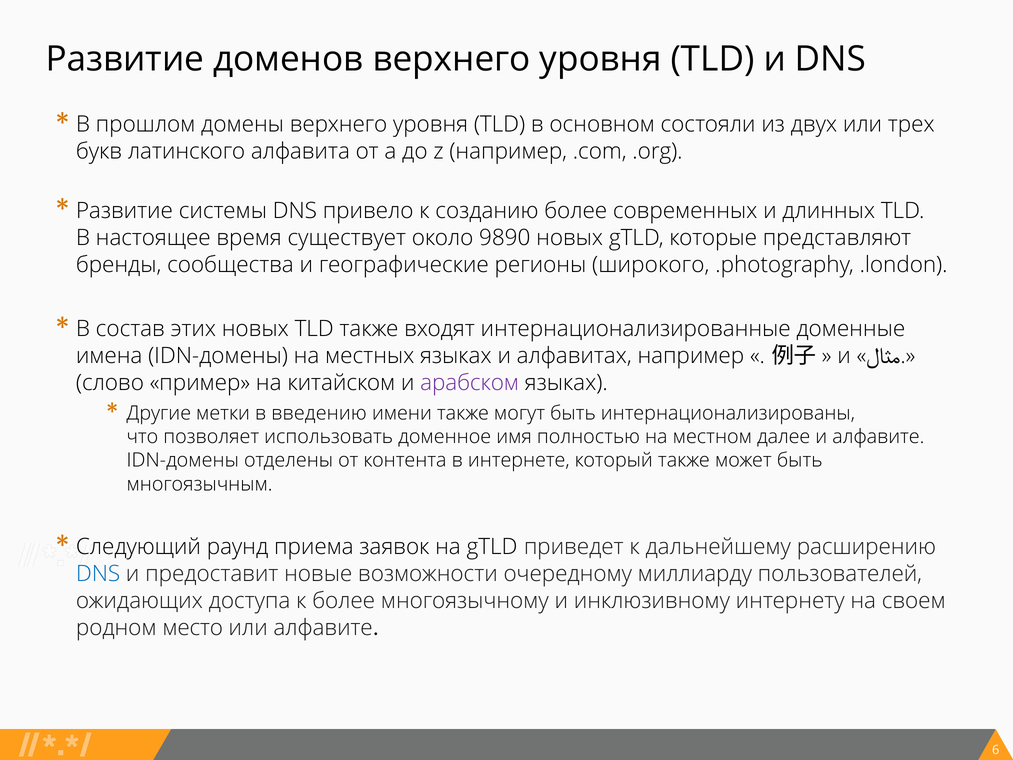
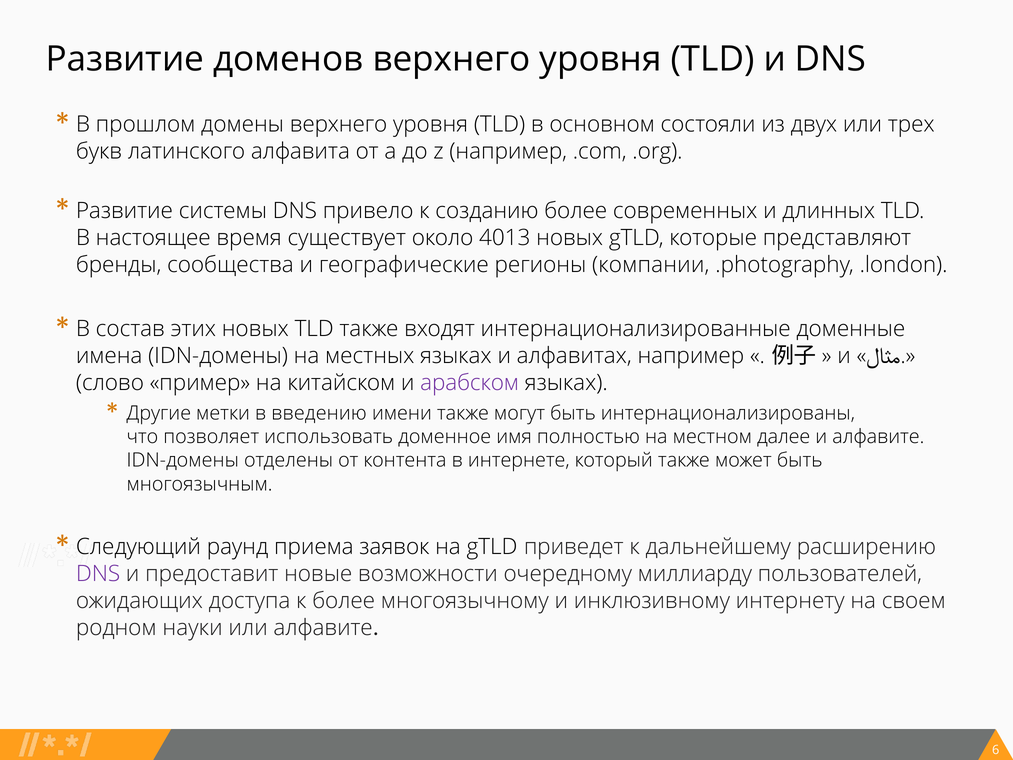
9890: 9890 -> 4013
широкого: широкого -> компании
DNS at (98, 573) colour: blue -> purple
место: место -> науки
